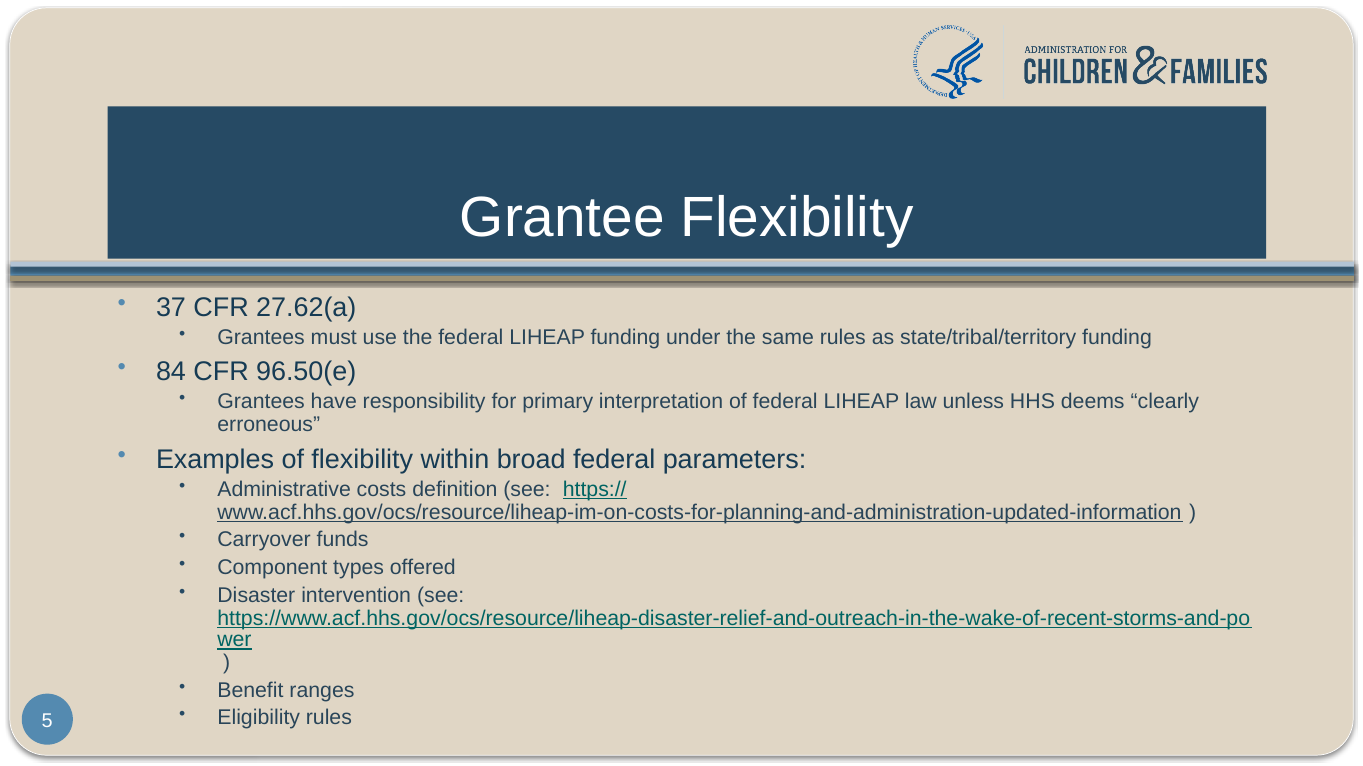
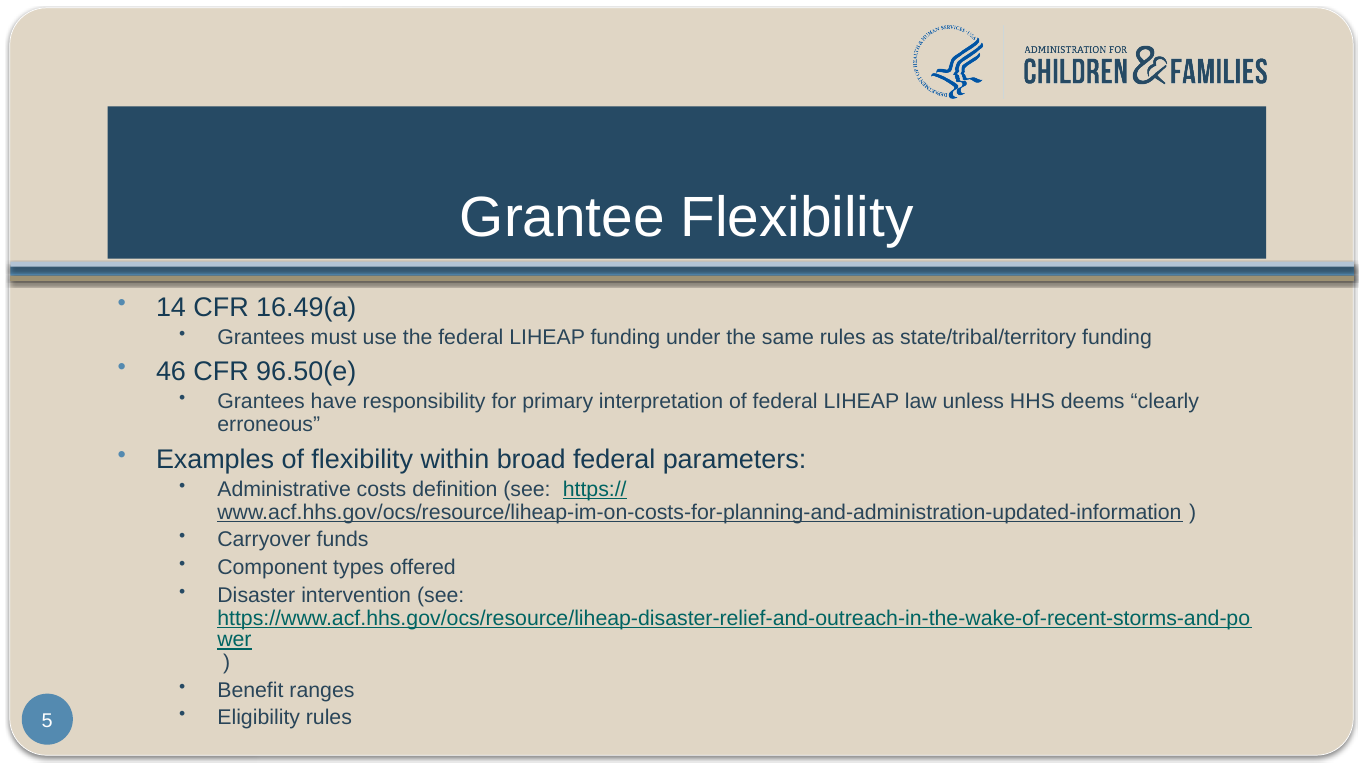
37: 37 -> 14
27.62(a: 27.62(a -> 16.49(a
84: 84 -> 46
